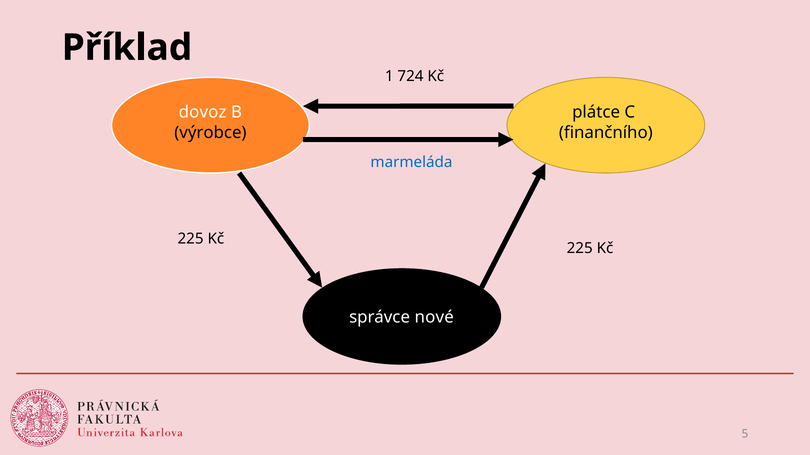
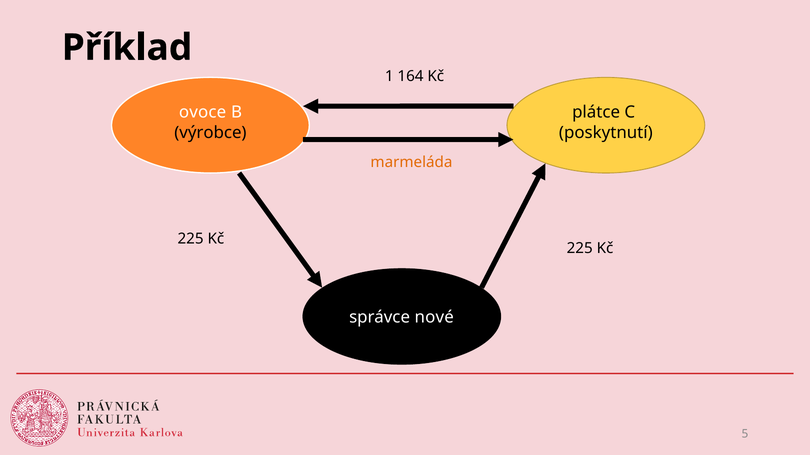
724: 724 -> 164
dovoz: dovoz -> ovoce
finančního: finančního -> poskytnutí
marmeláda colour: blue -> orange
